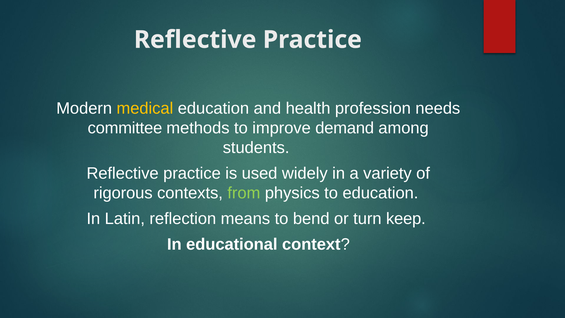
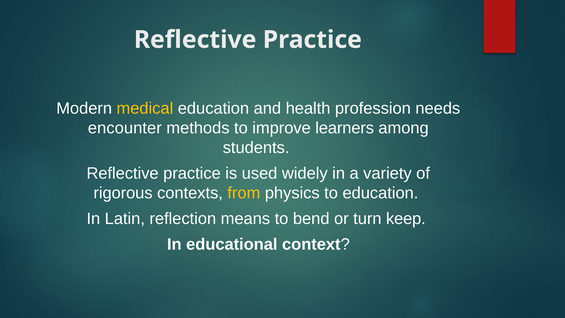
committee: committee -> encounter
demand: demand -> learners
from colour: light green -> yellow
